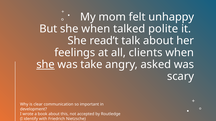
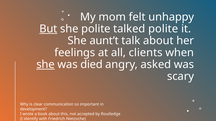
But underline: none -> present
she when: when -> polite
read’t: read’t -> aunt’t
take: take -> died
